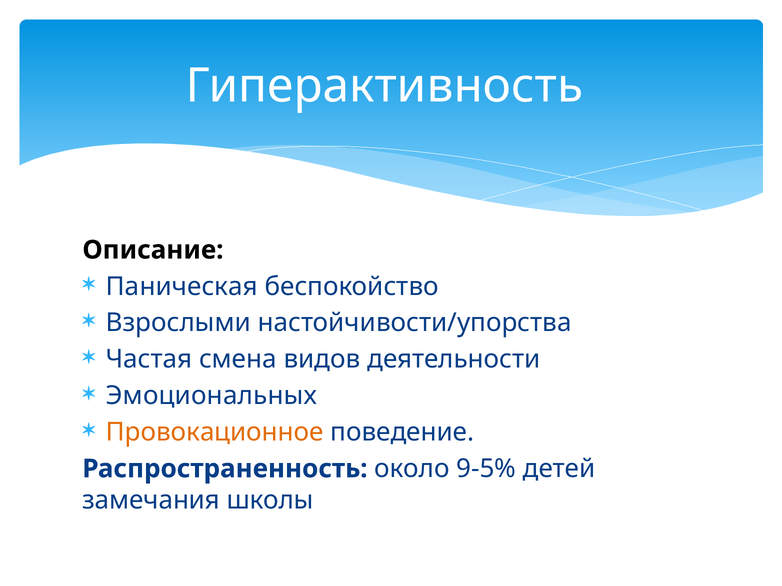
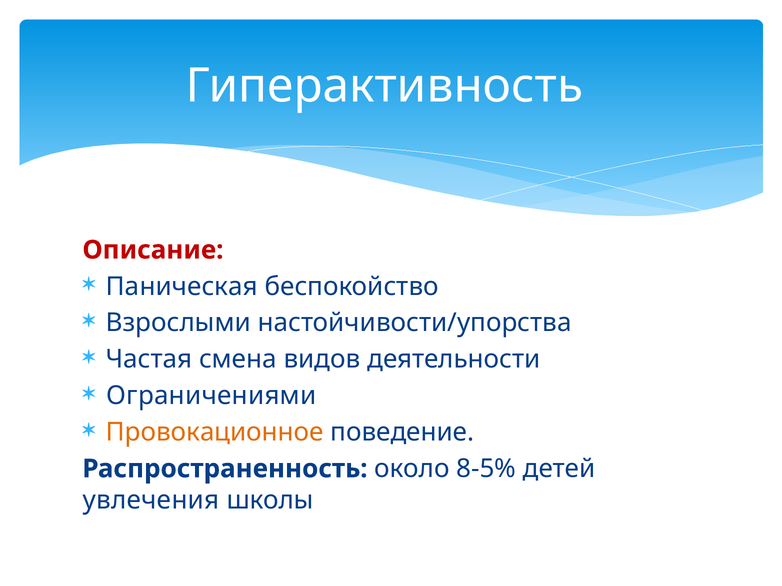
Описание colour: black -> red
Эмоциональных: Эмоциональных -> Ограничениями
9-5%: 9-5% -> 8-5%
замечания: замечания -> увлечения
